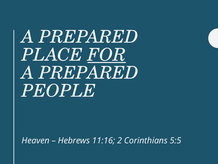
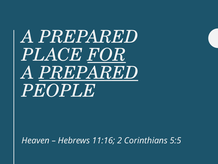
PREPARED at (89, 73) underline: none -> present
